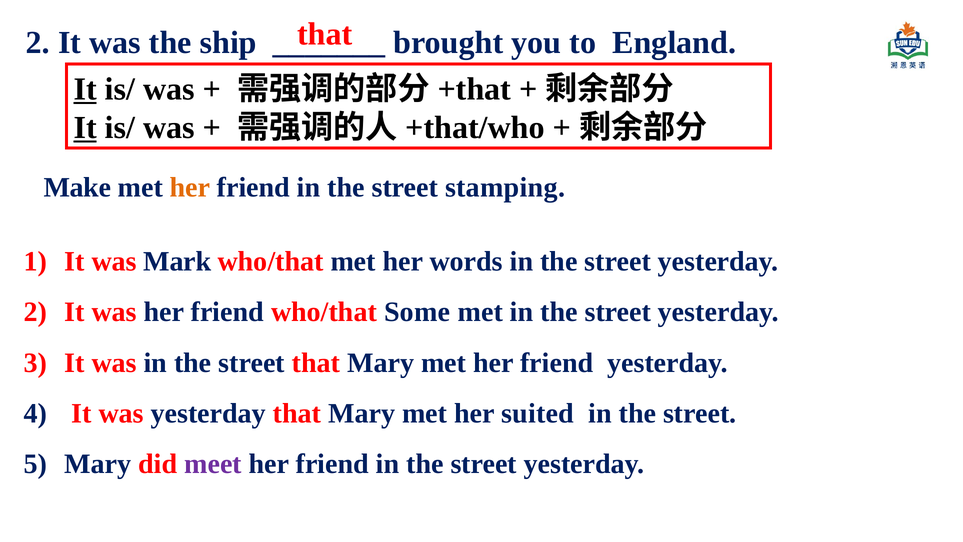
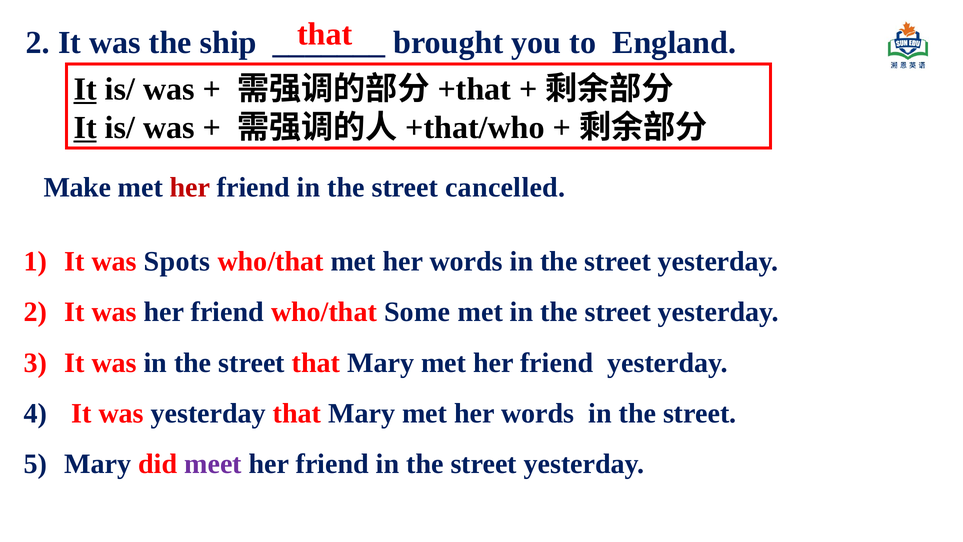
her at (190, 187) colour: orange -> red
stamping: stamping -> cancelled
Mark: Mark -> Spots
Mary met her suited: suited -> words
